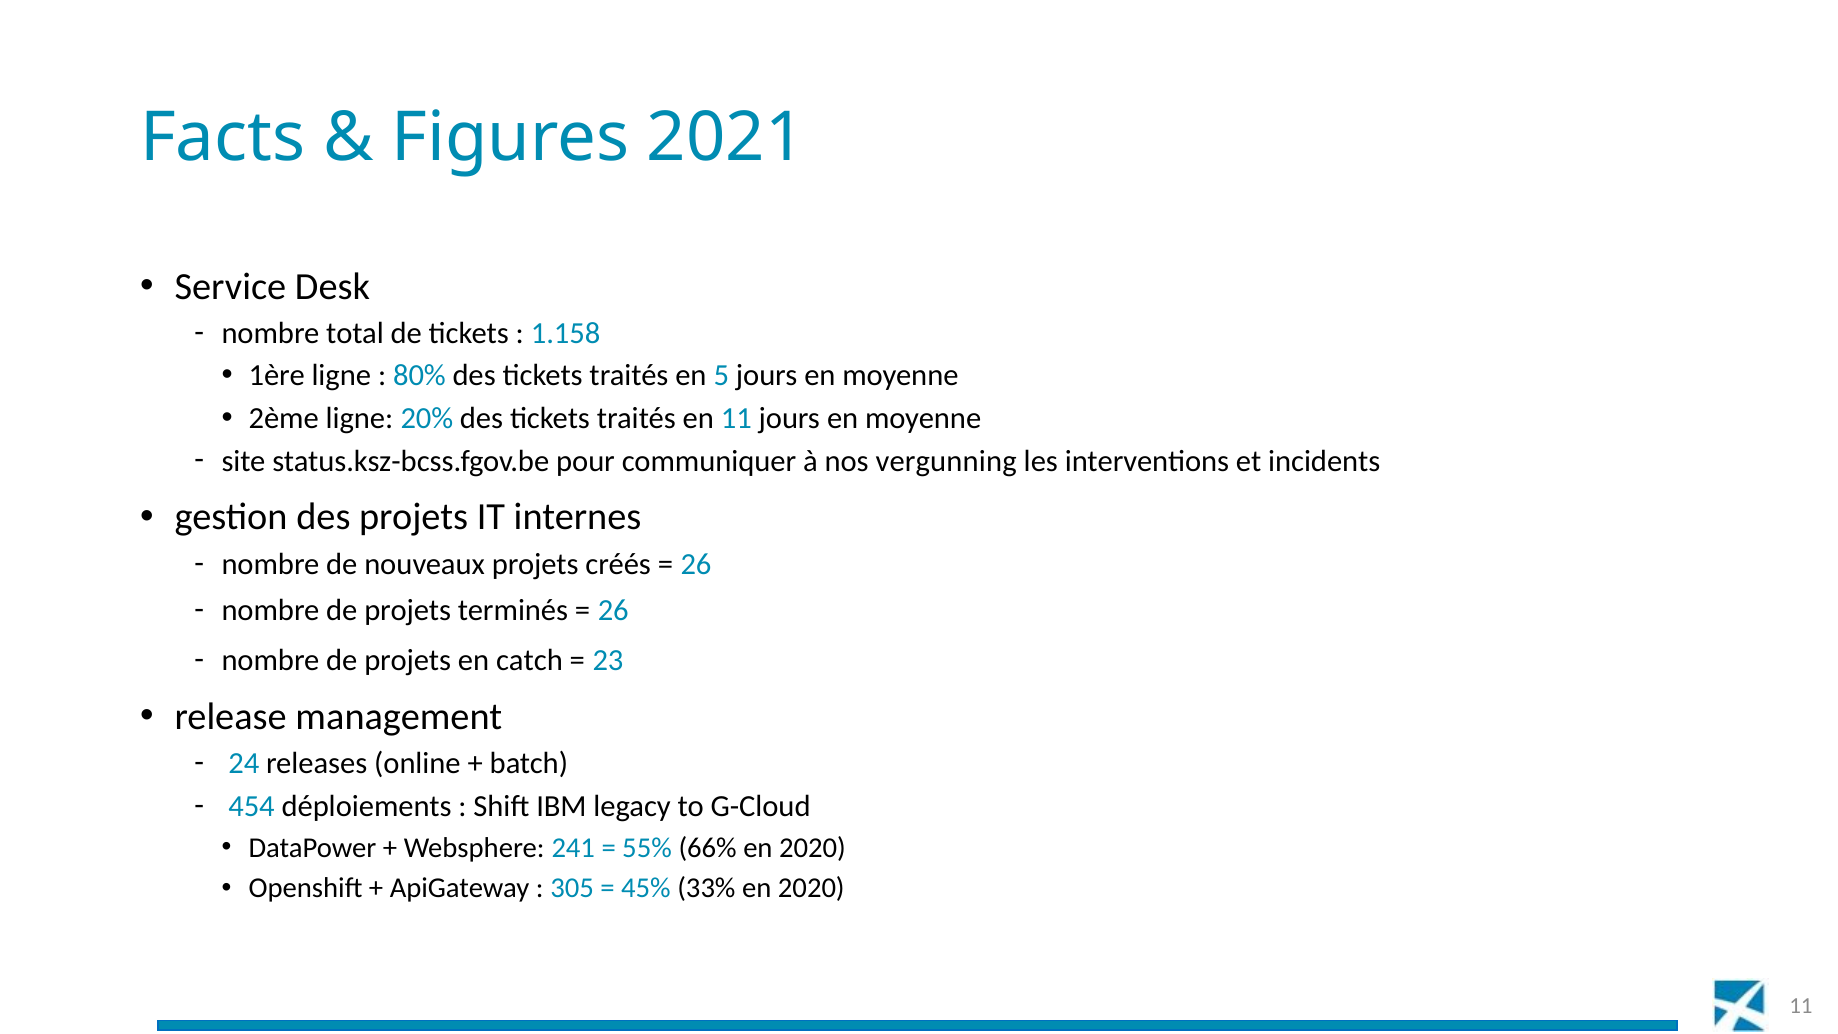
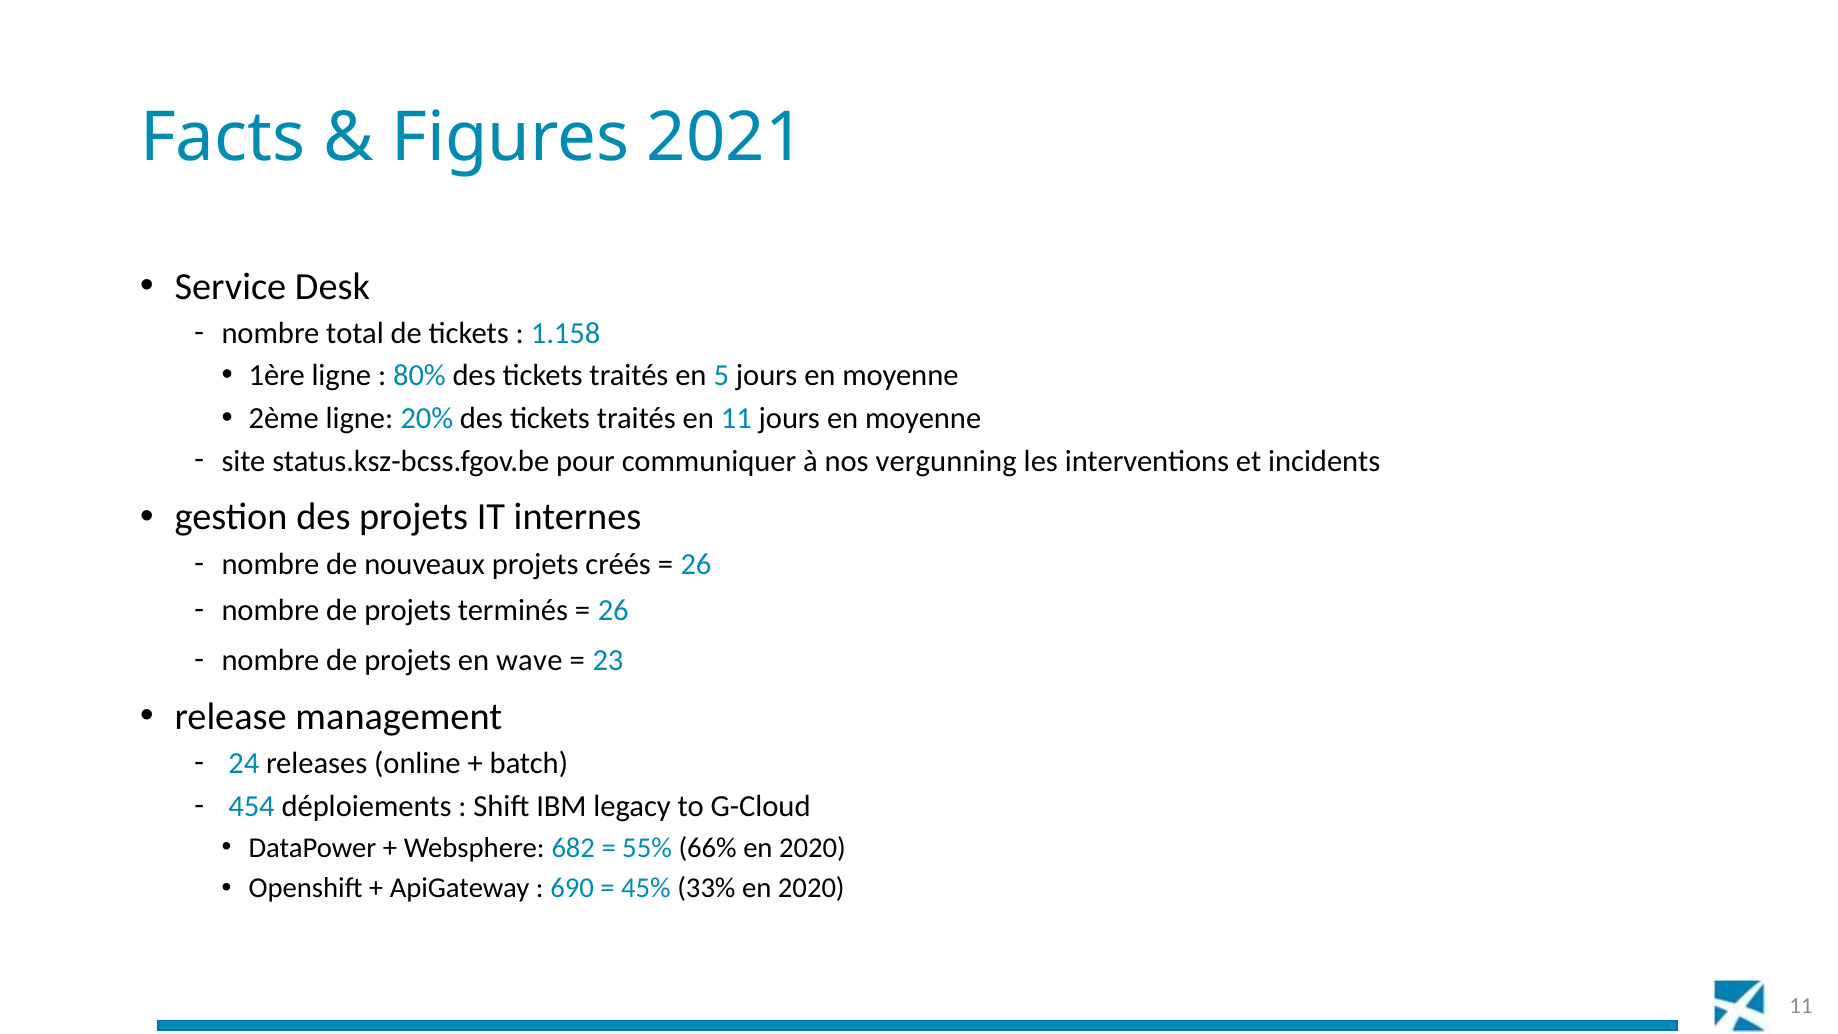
catch: catch -> wave
241: 241 -> 682
305: 305 -> 690
